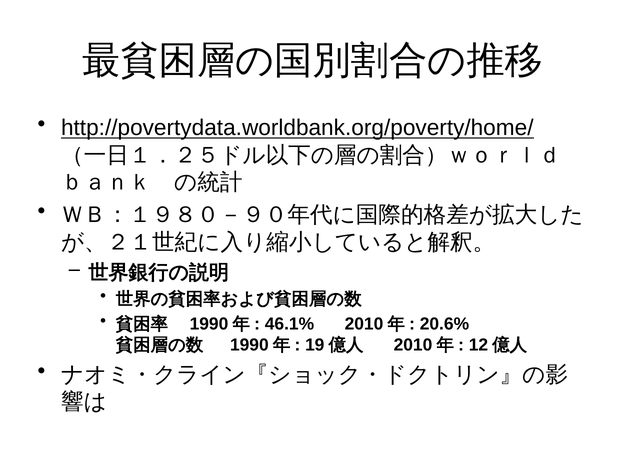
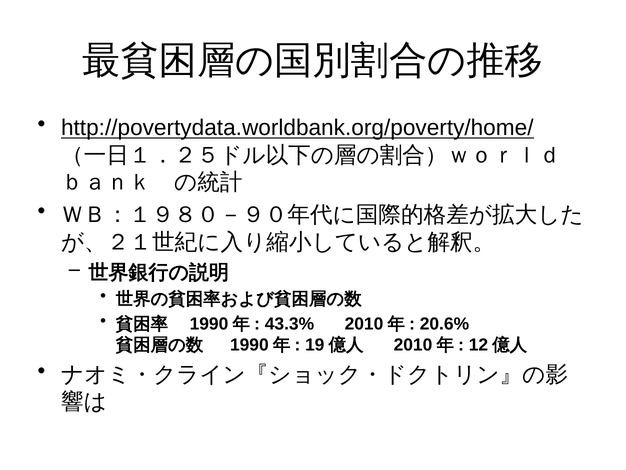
46.1%: 46.1% -> 43.3%
